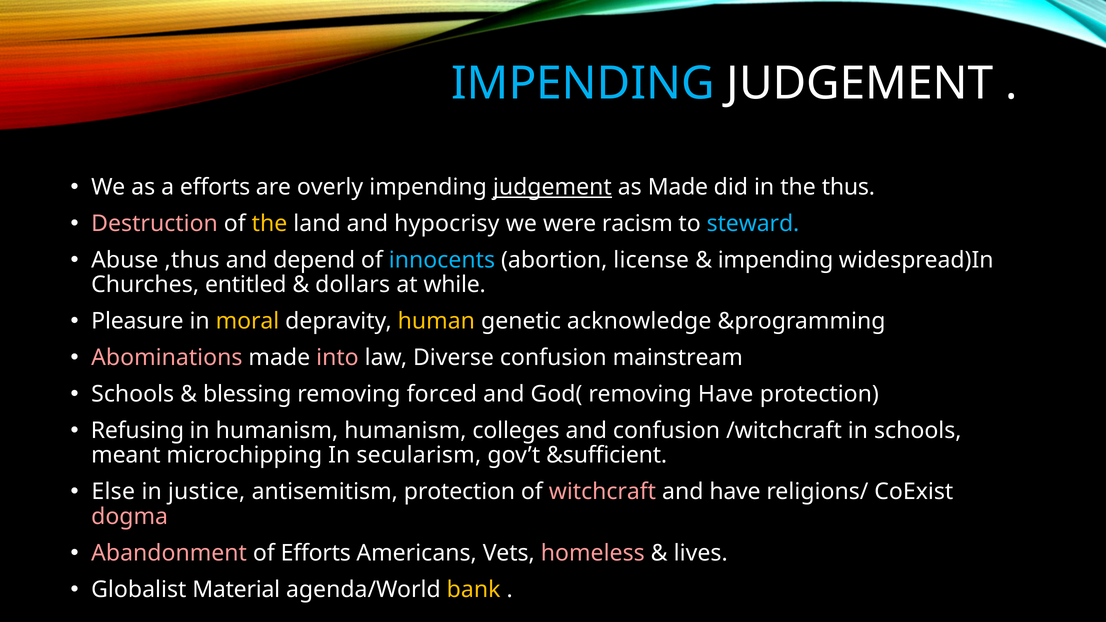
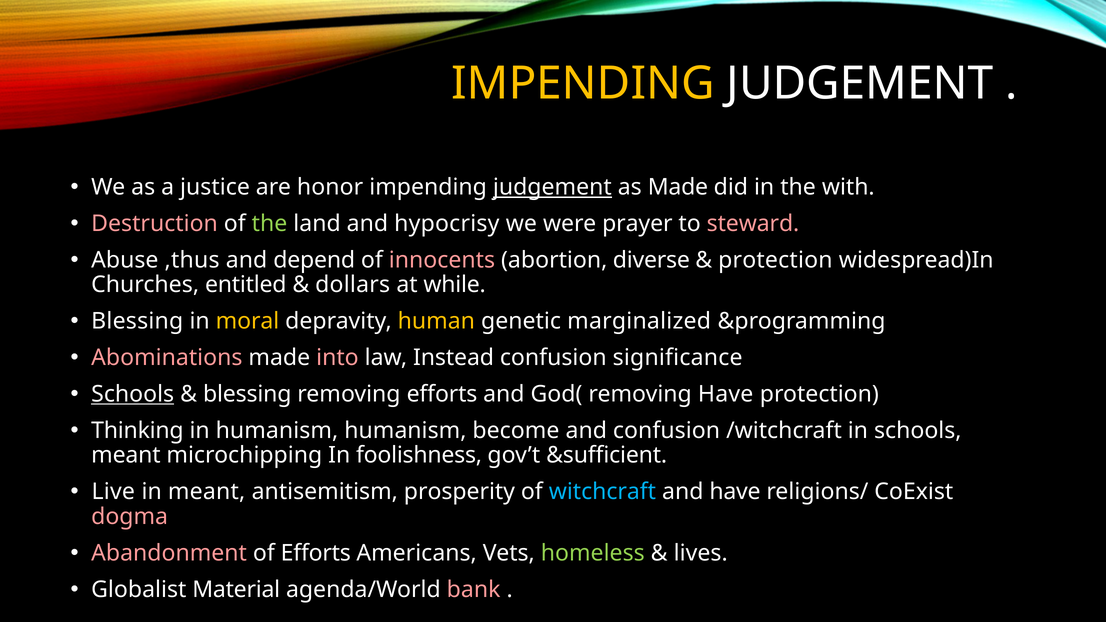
IMPENDING at (583, 83) colour: light blue -> yellow
a efforts: efforts -> justice
overly: overly -> honor
thus: thus -> with
the at (270, 224) colour: yellow -> light green
racism: racism -> prayer
steward colour: light blue -> pink
innocents colour: light blue -> pink
license: license -> diverse
impending at (776, 260): impending -> protection
Pleasure at (137, 321): Pleasure -> Blessing
acknowledge: acknowledge -> marginalized
Diverse: Diverse -> Instead
mainstream: mainstream -> significance
Schools at (133, 394) underline: none -> present
removing forced: forced -> efforts
Refusing: Refusing -> Thinking
colleges: colleges -> become
secularism: secularism -> foolishness
Else: Else -> Live
in justice: justice -> meant
antisemitism protection: protection -> prosperity
witchcraft colour: pink -> light blue
homeless colour: pink -> light green
bank colour: yellow -> pink
